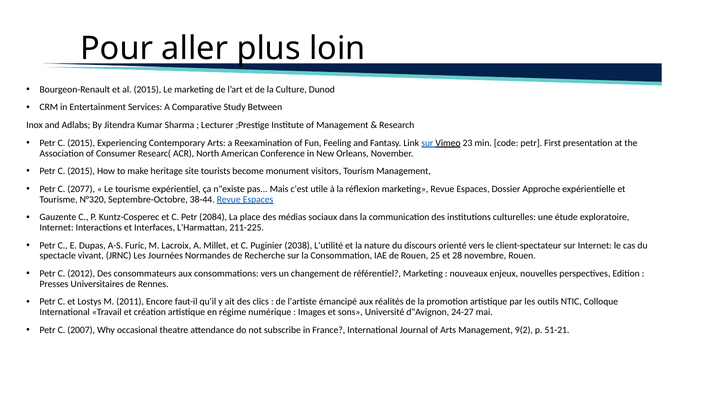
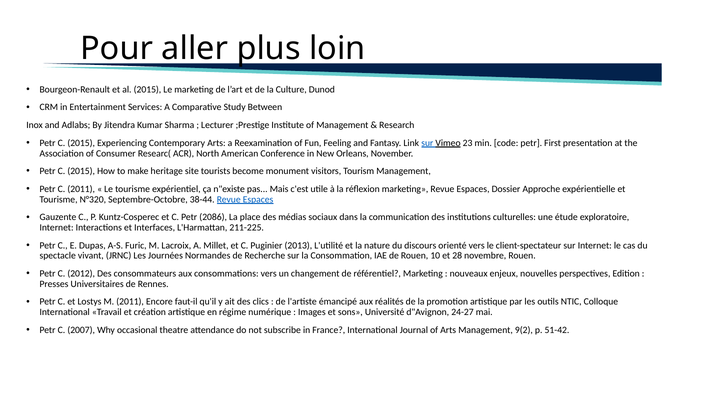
C 2077: 2077 -> 2011
2084: 2084 -> 2086
2038: 2038 -> 2013
25: 25 -> 10
51-21: 51-21 -> 51-42
